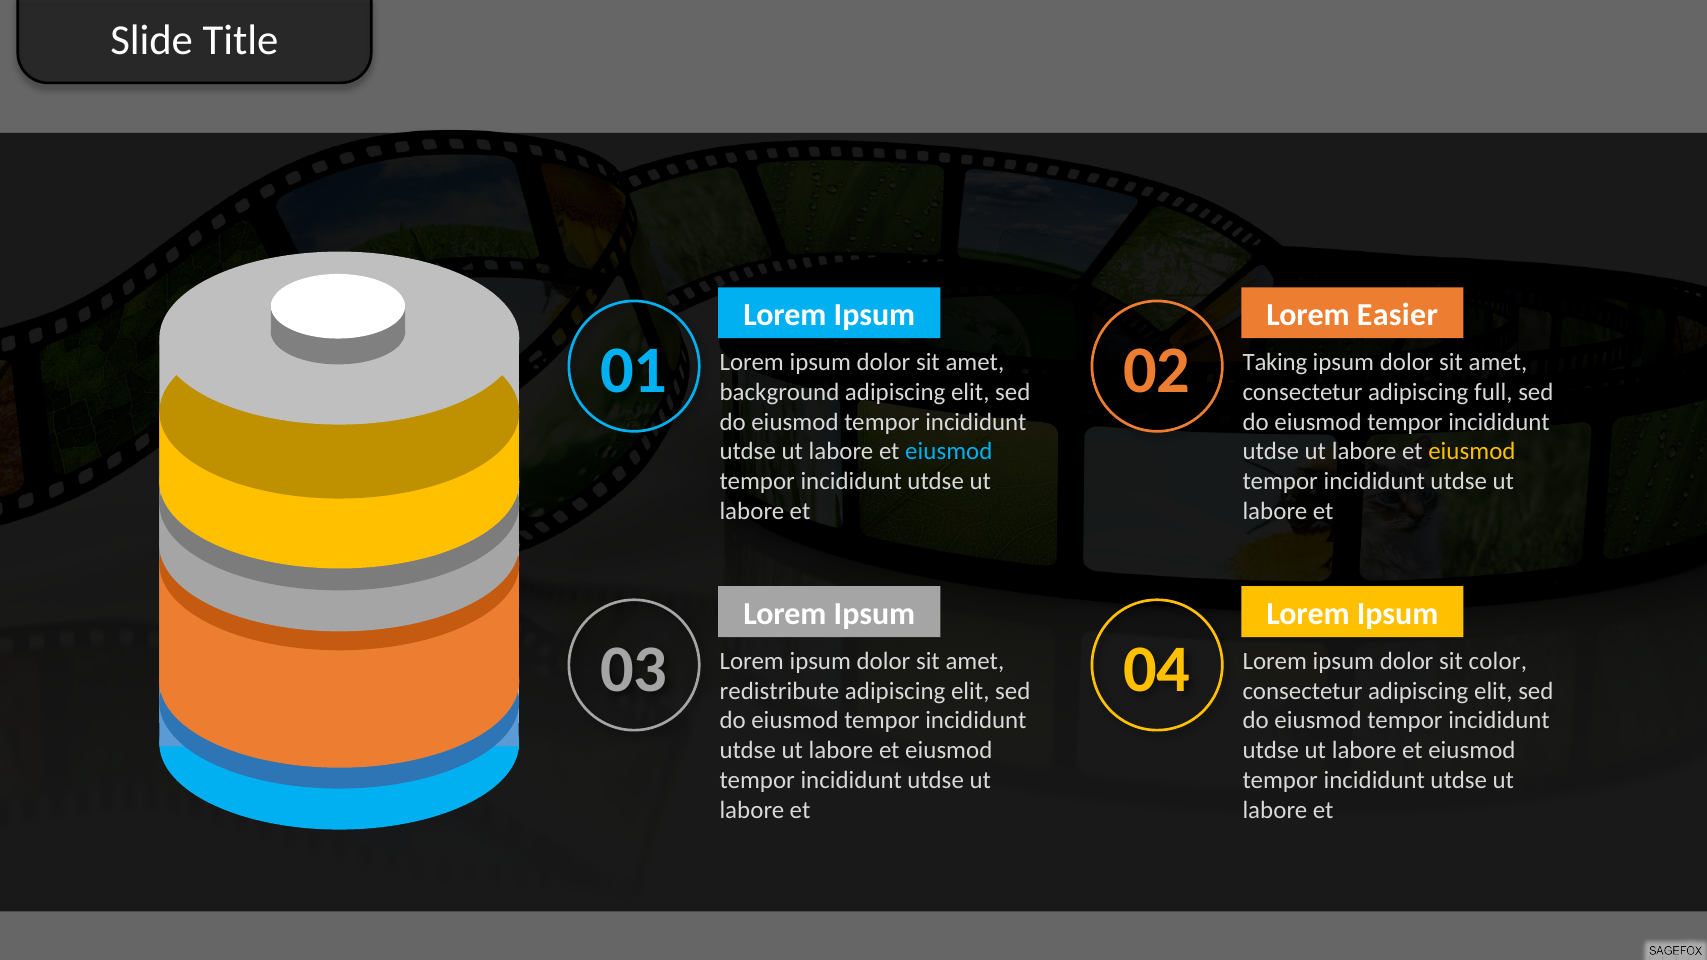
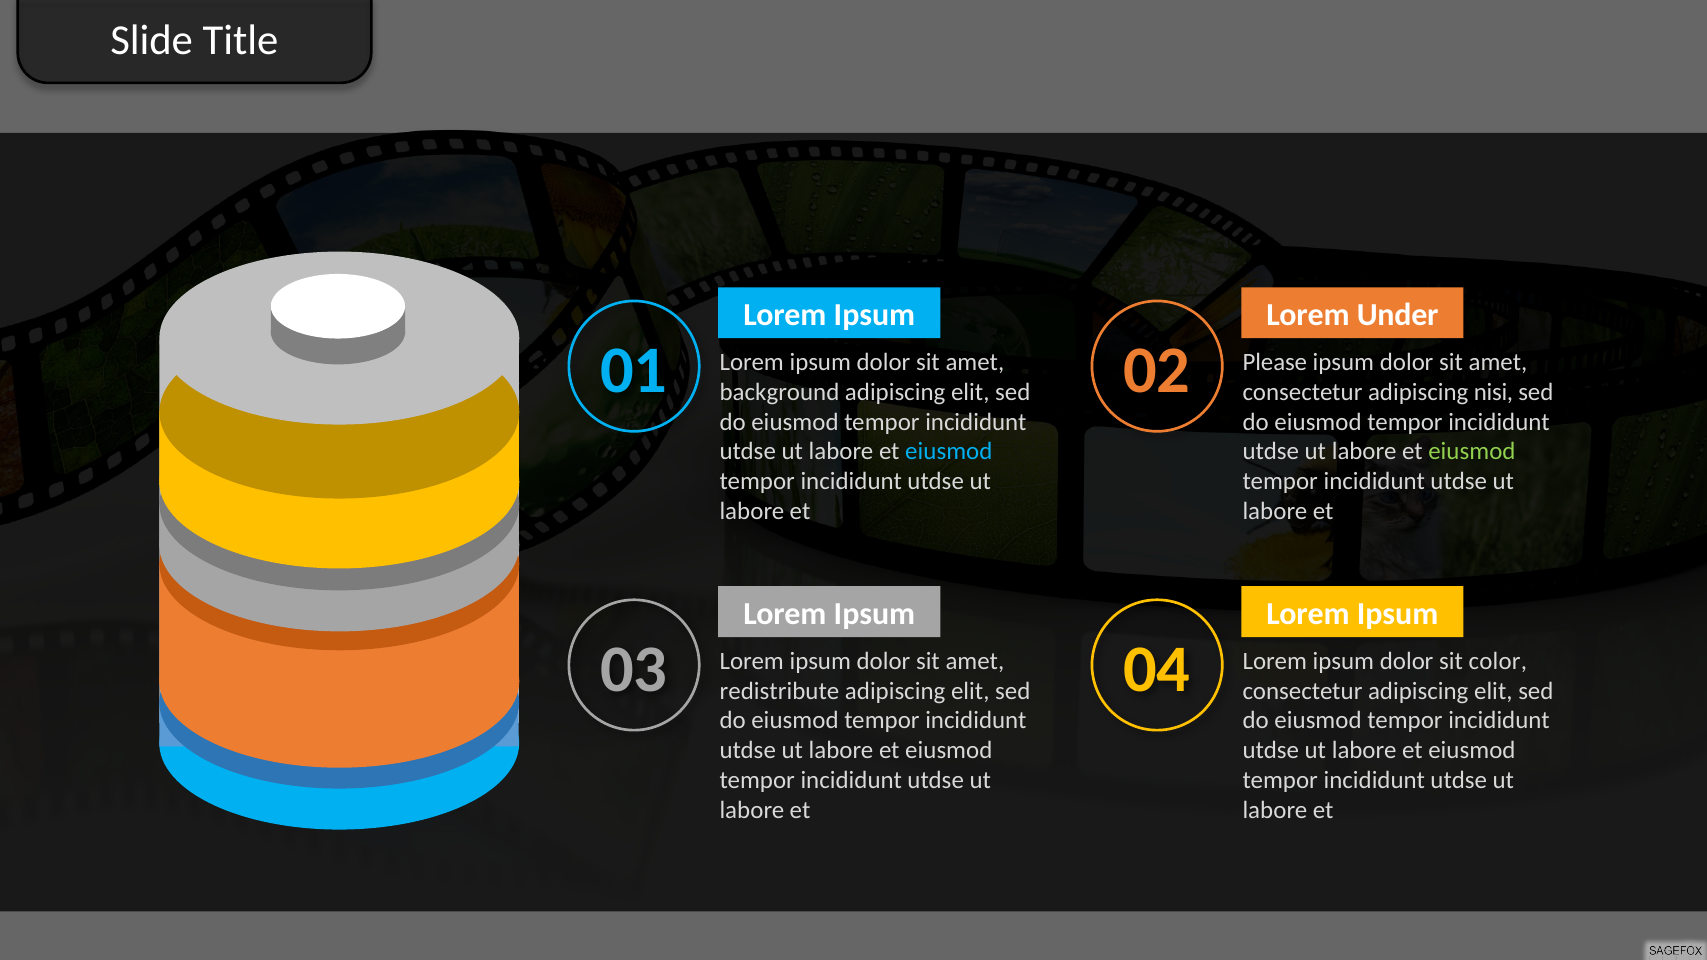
Easier: Easier -> Under
Taking: Taking -> Please
full: full -> nisi
eiusmod at (1472, 452) colour: yellow -> light green
